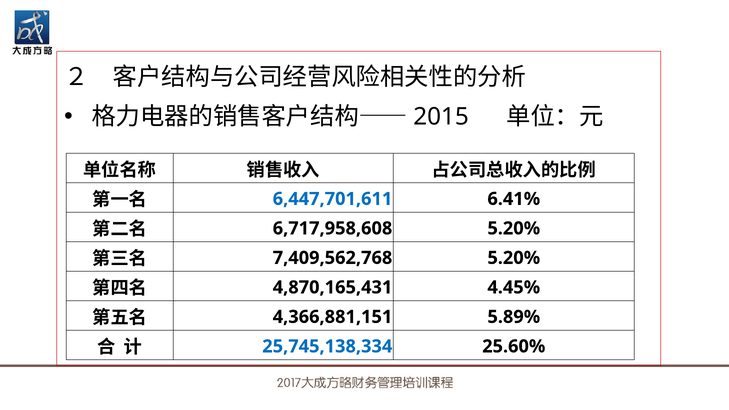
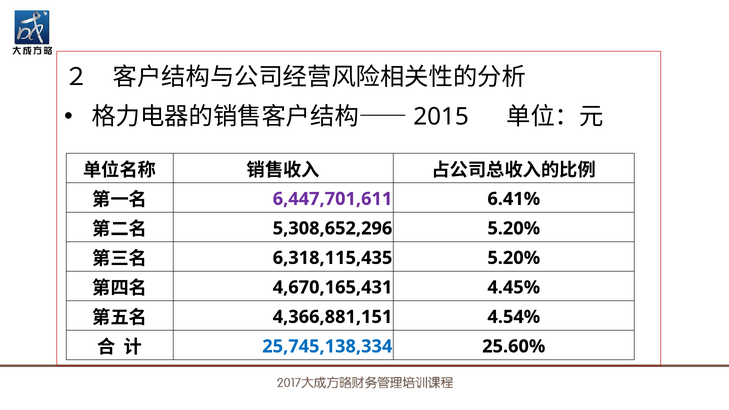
6,447,701,611 colour: blue -> purple
6,717,958,608: 6,717,958,608 -> 5,308,652,296
7,409,562,768: 7,409,562,768 -> 6,318,115,435
4,870,165,431: 4,870,165,431 -> 4,670,165,431
5.89%: 5.89% -> 4.54%
